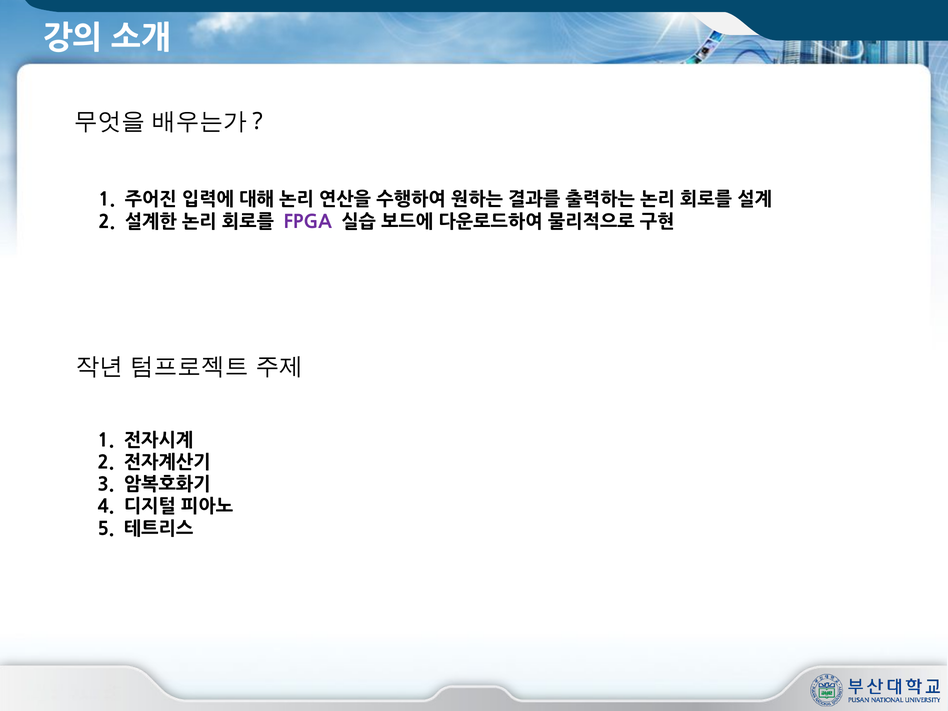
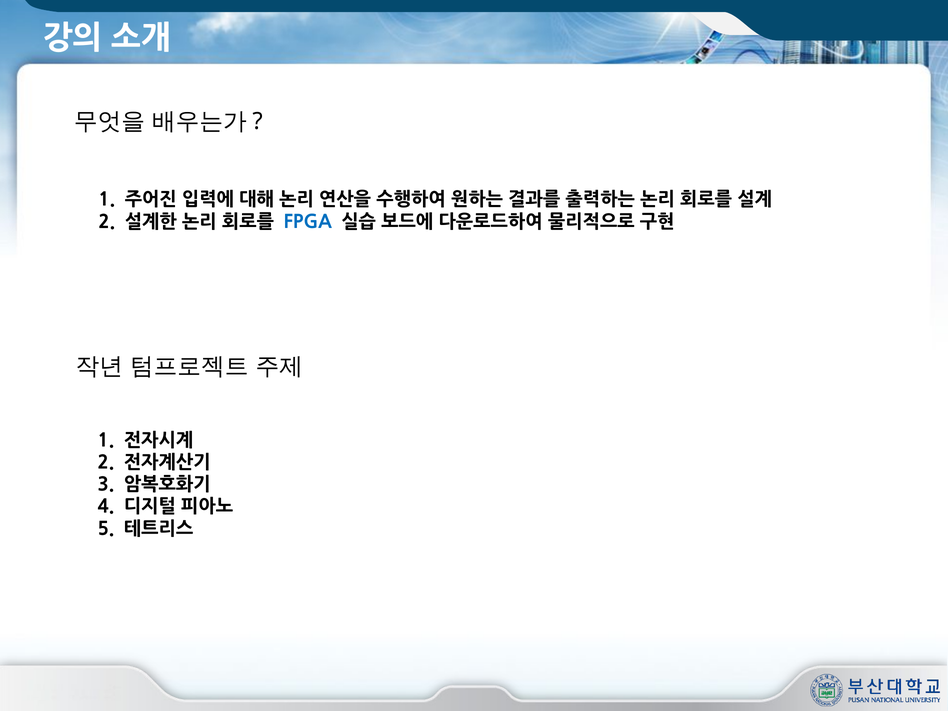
FPGA colour: purple -> blue
